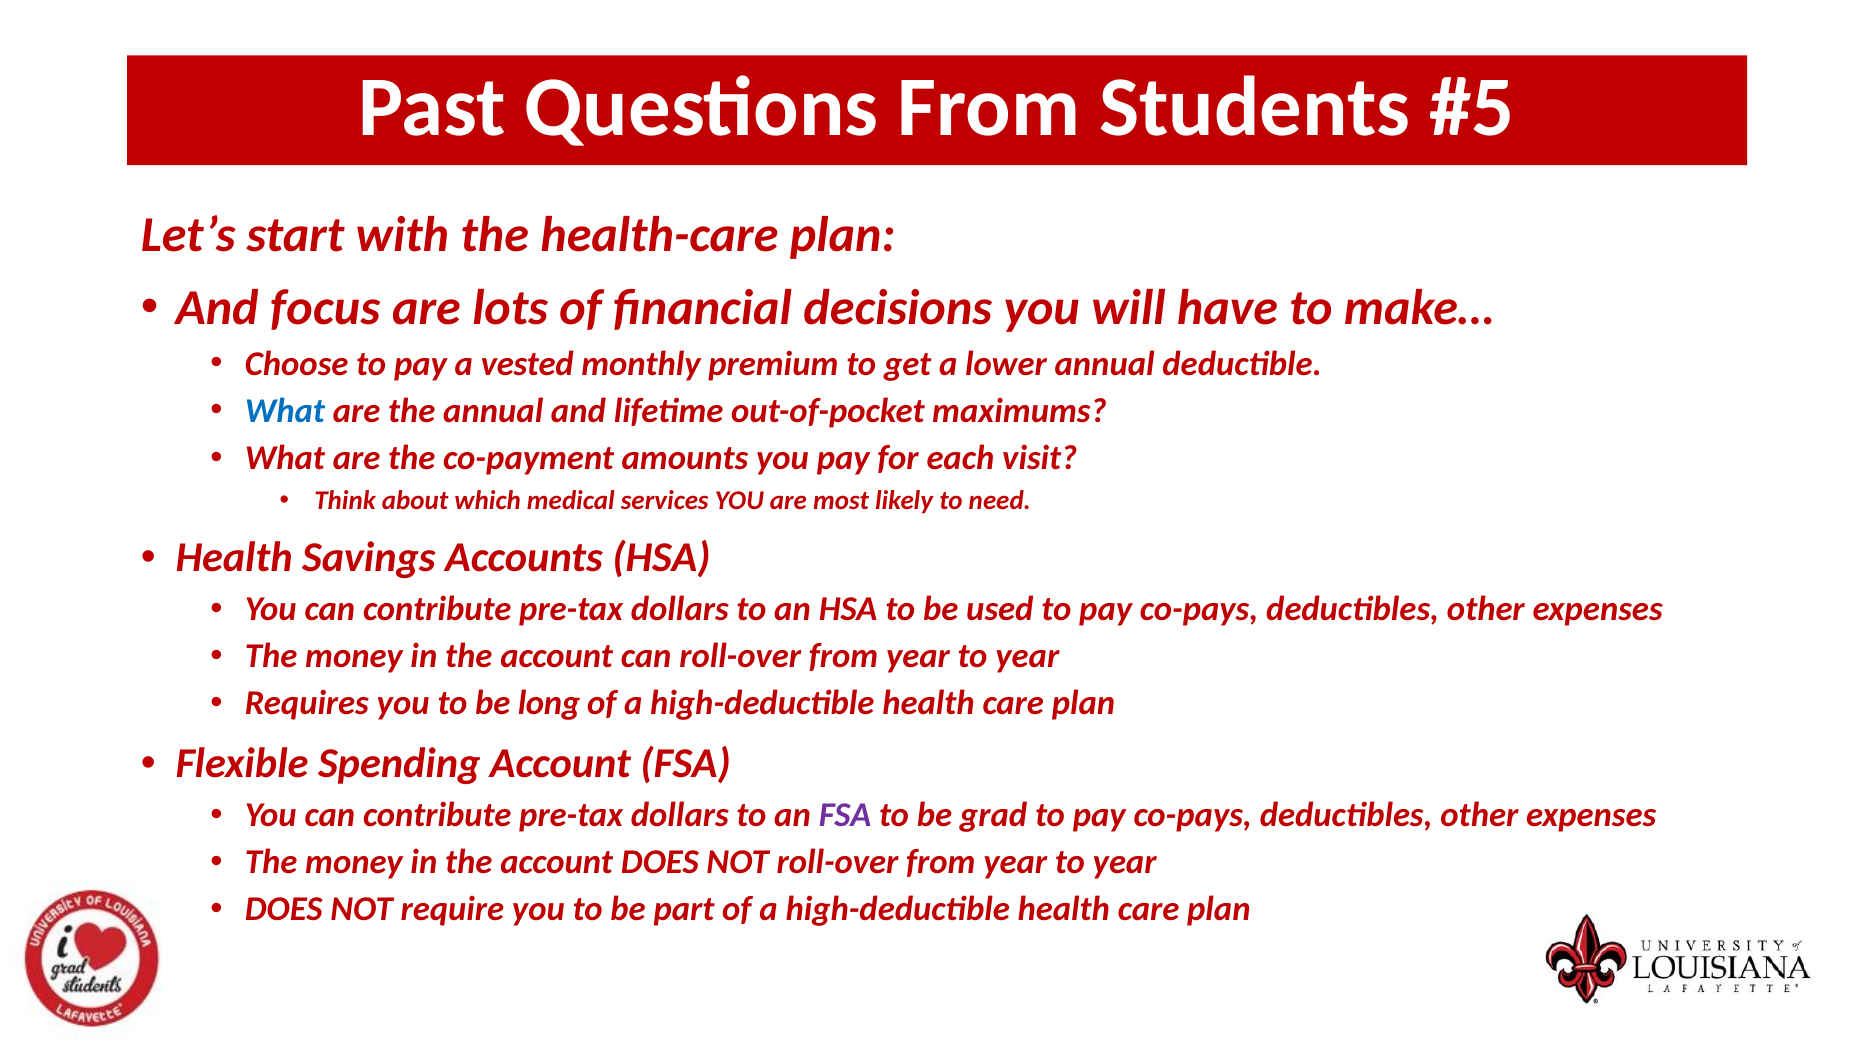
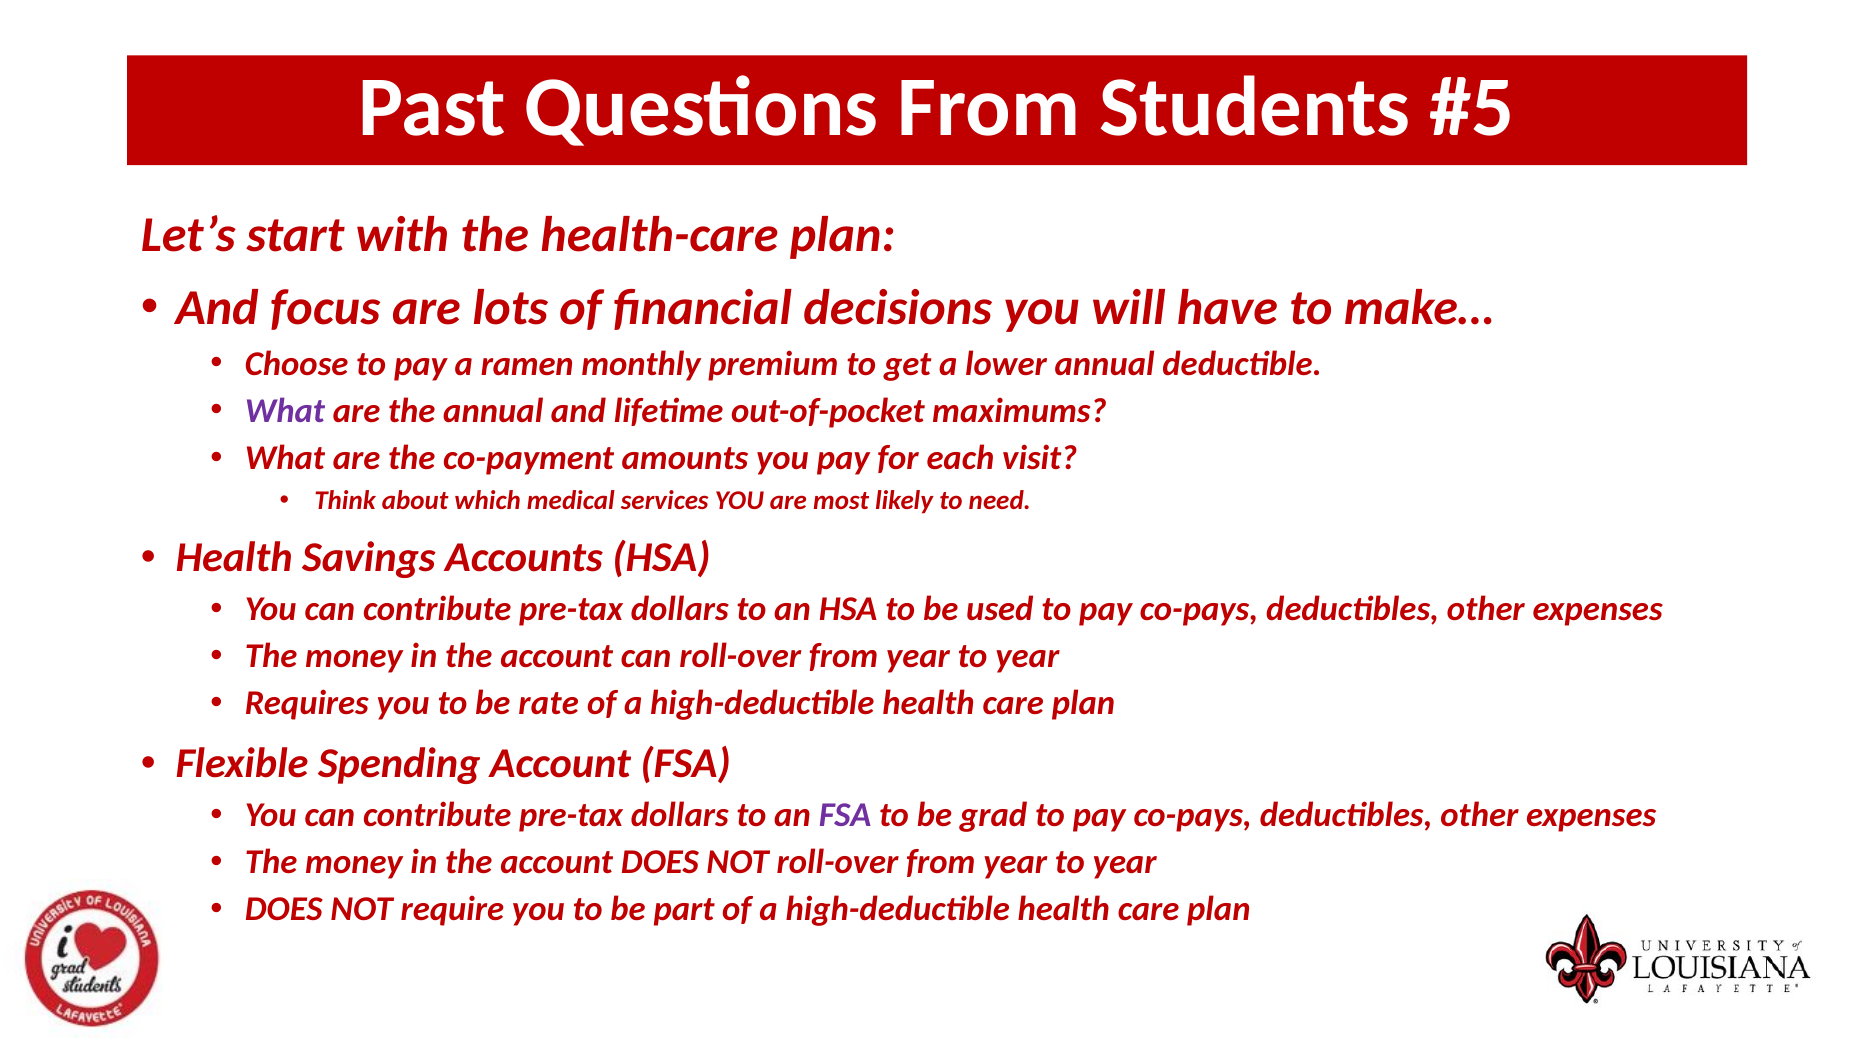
vested: vested -> ramen
What at (285, 411) colour: blue -> purple
long: long -> rate
